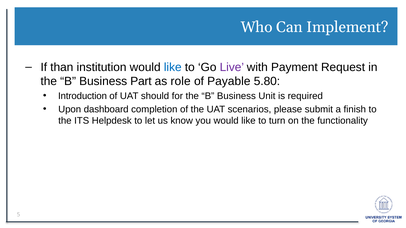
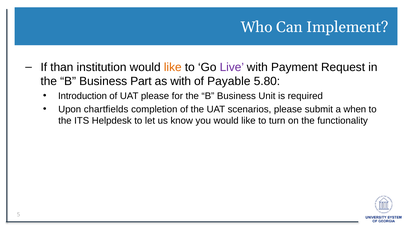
like at (173, 67) colour: blue -> orange
as role: role -> with
UAT should: should -> please
dashboard: dashboard -> chartfields
finish: finish -> when
